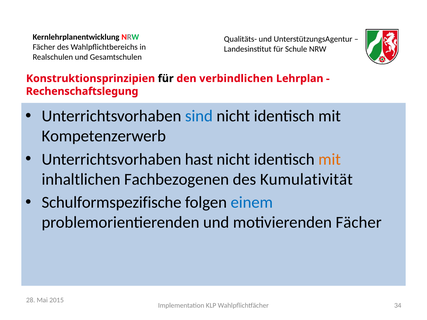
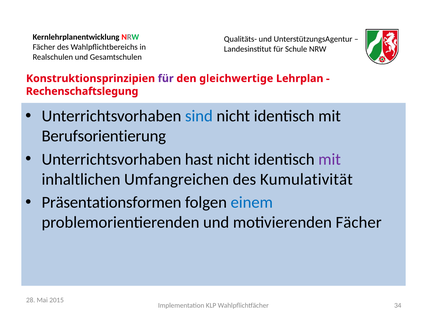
für at (166, 79) colour: black -> purple
verbindlichen: verbindlichen -> gleichwertige
Kompetenzerwerb: Kompetenzerwerb -> Berufsorientierung
mit at (330, 159) colour: orange -> purple
Fachbezogenen: Fachbezogenen -> Umfangreichen
Schulformspezifische: Schulformspezifische -> Präsentationsformen
